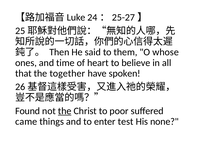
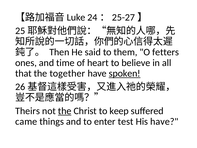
whose: whose -> fetters
spoken underline: none -> present
Found: Found -> Theirs
poor: poor -> keep
His none: none -> have
